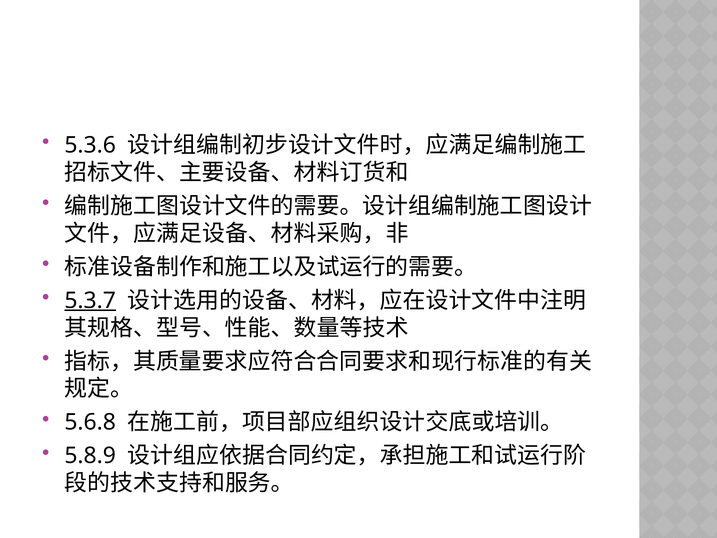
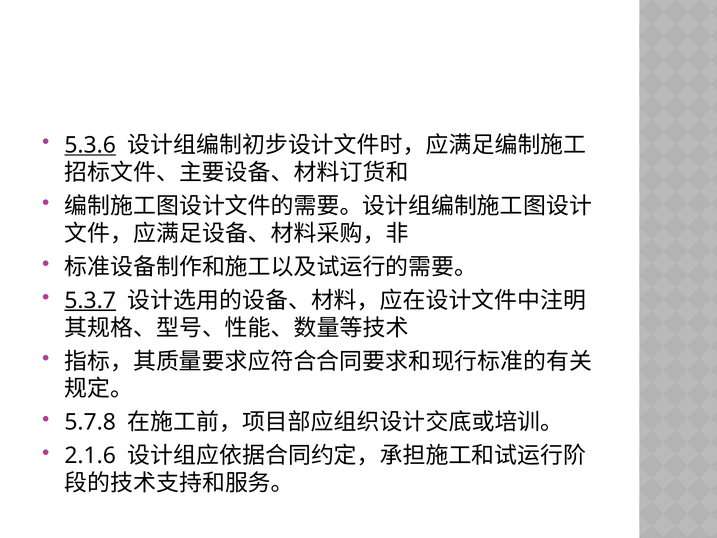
5.3.6 underline: none -> present
5.6.8: 5.6.8 -> 5.7.8
5.8.9: 5.8.9 -> 2.1.6
